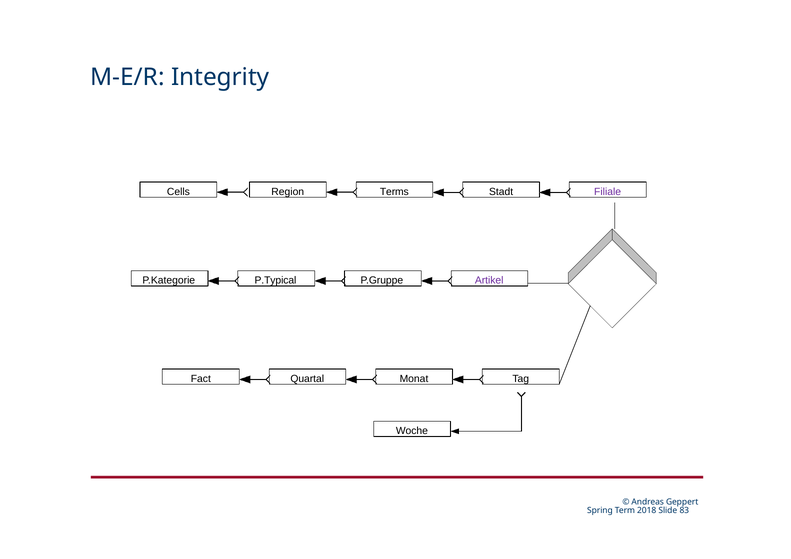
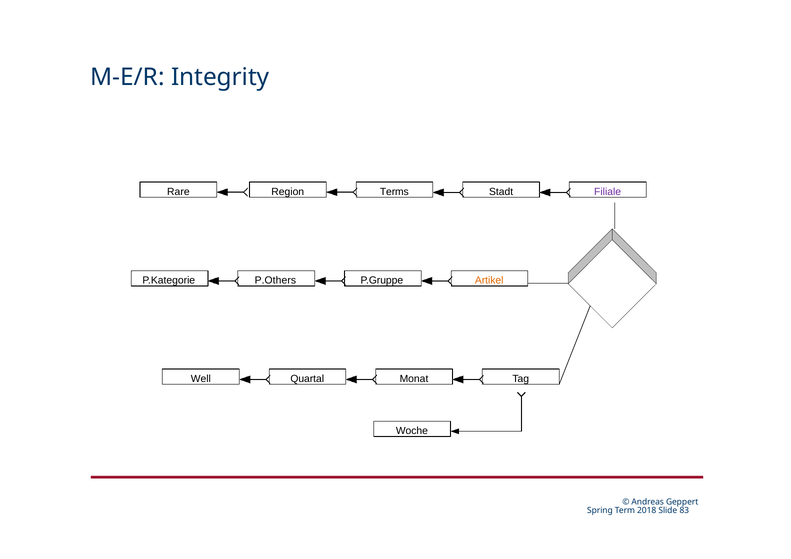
Cells: Cells -> Rare
P.Typical: P.Typical -> P.Others
Artikel colour: purple -> orange
Fact: Fact -> Well
